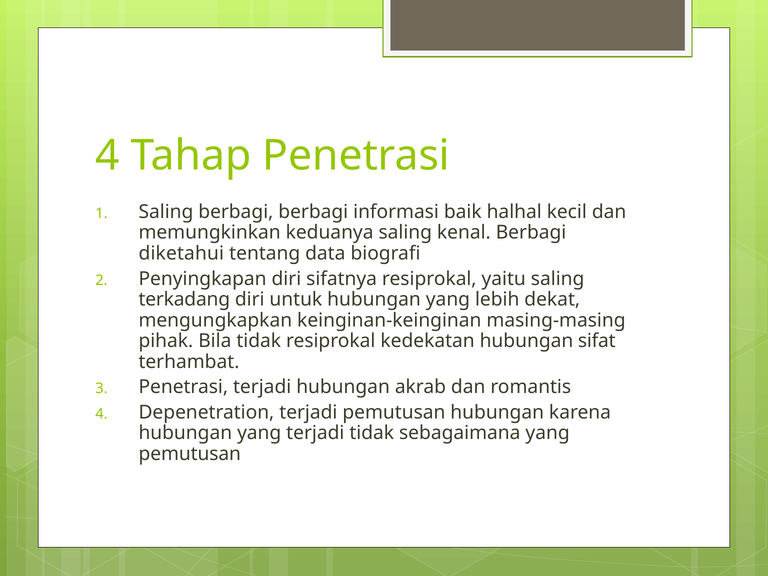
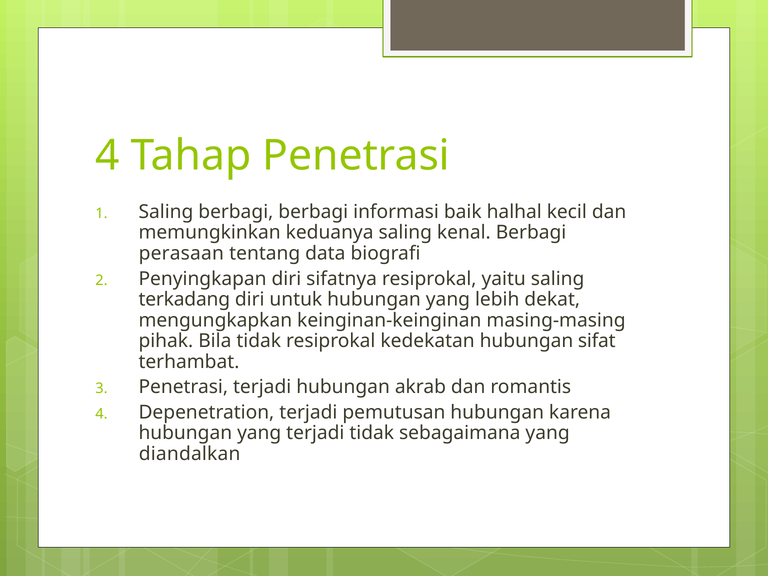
diketahui: diketahui -> perasaan
pemutusan at (190, 454): pemutusan -> diandalkan
